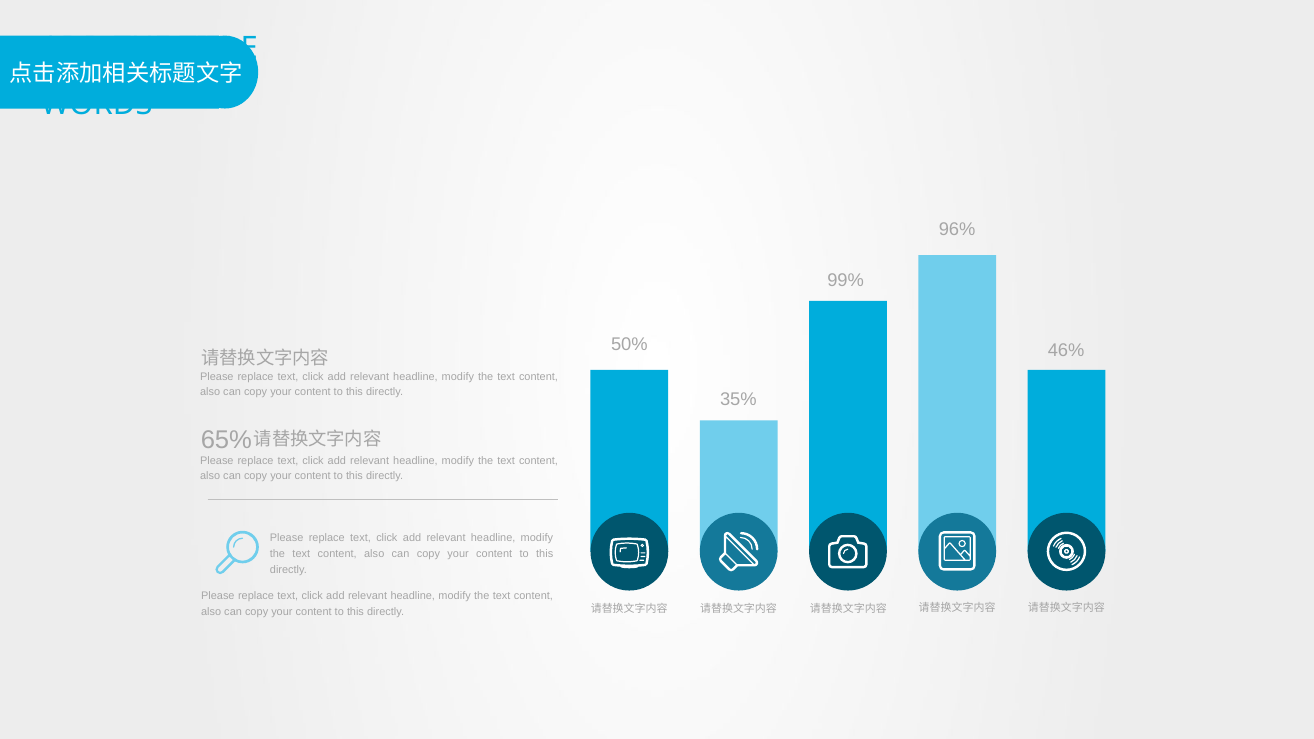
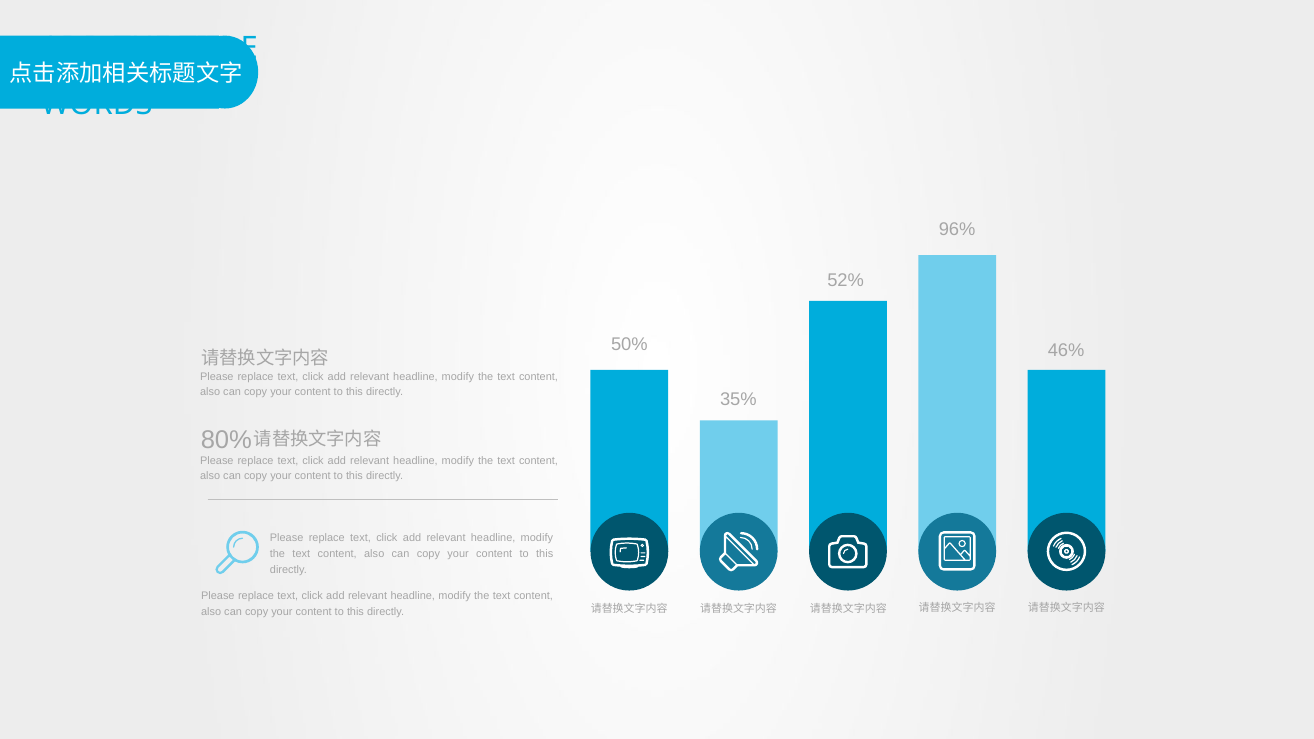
99%: 99% -> 52%
65%: 65% -> 80%
